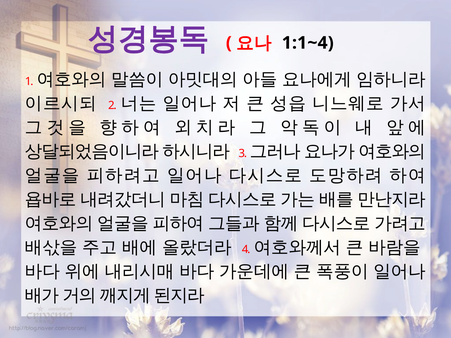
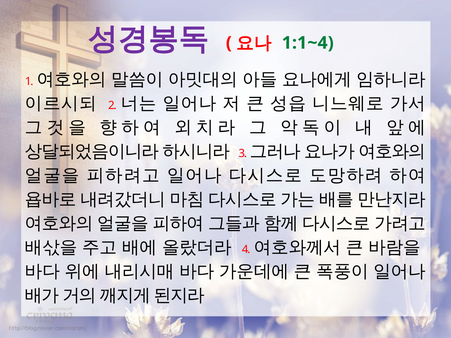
1:1~4 colour: black -> green
